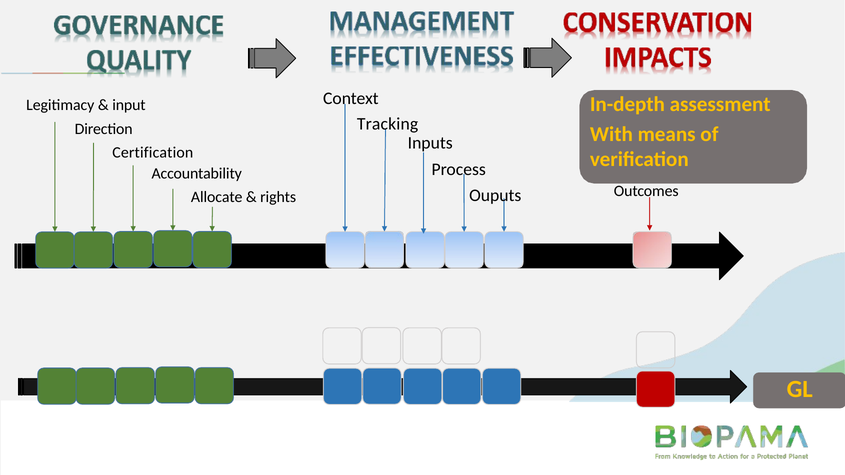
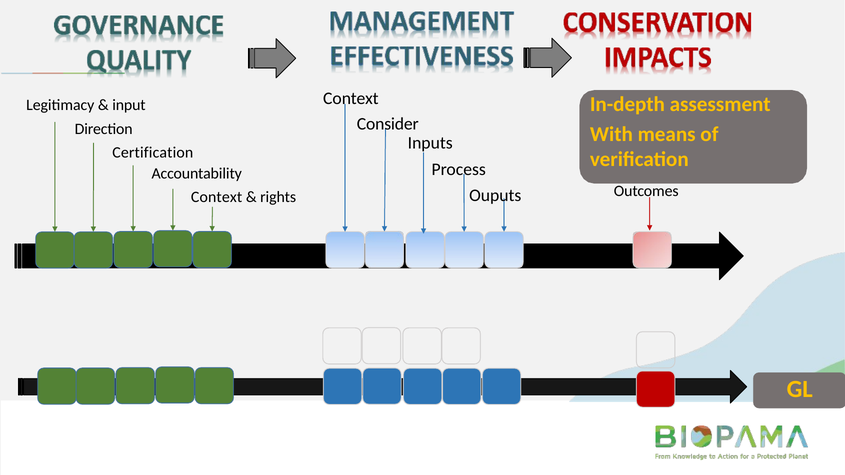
Tracking: Tracking -> Consider
Allocate at (217, 197): Allocate -> Context
